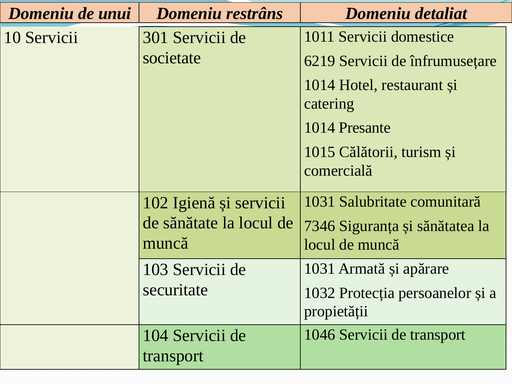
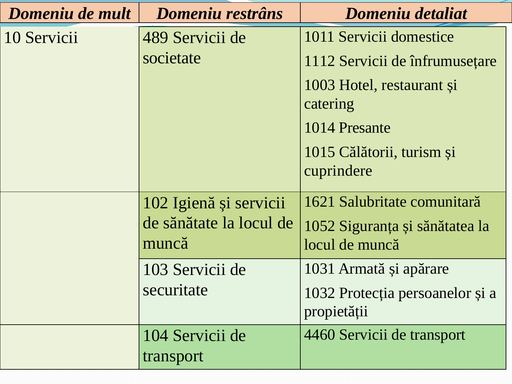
unui: unui -> mult
301: 301 -> 489
6219: 6219 -> 1112
1014 at (320, 85): 1014 -> 1003
comercială: comercială -> cuprindere
1031 at (320, 202): 1031 -> 1621
7346: 7346 -> 1052
1046: 1046 -> 4460
